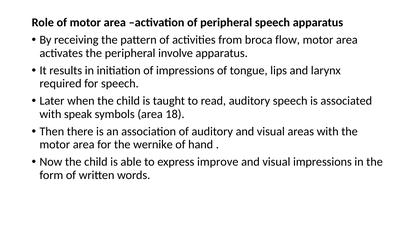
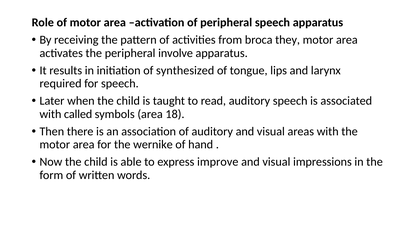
flow: flow -> they
of impressions: impressions -> synthesized
speak: speak -> called
